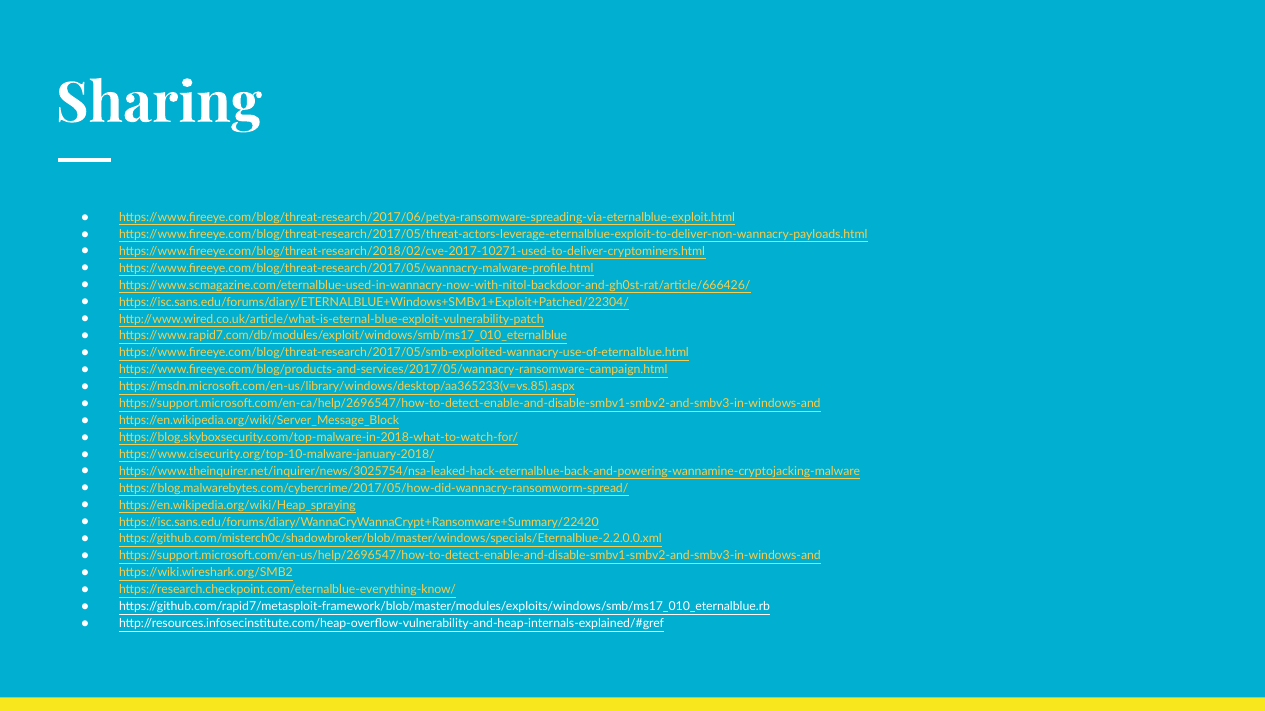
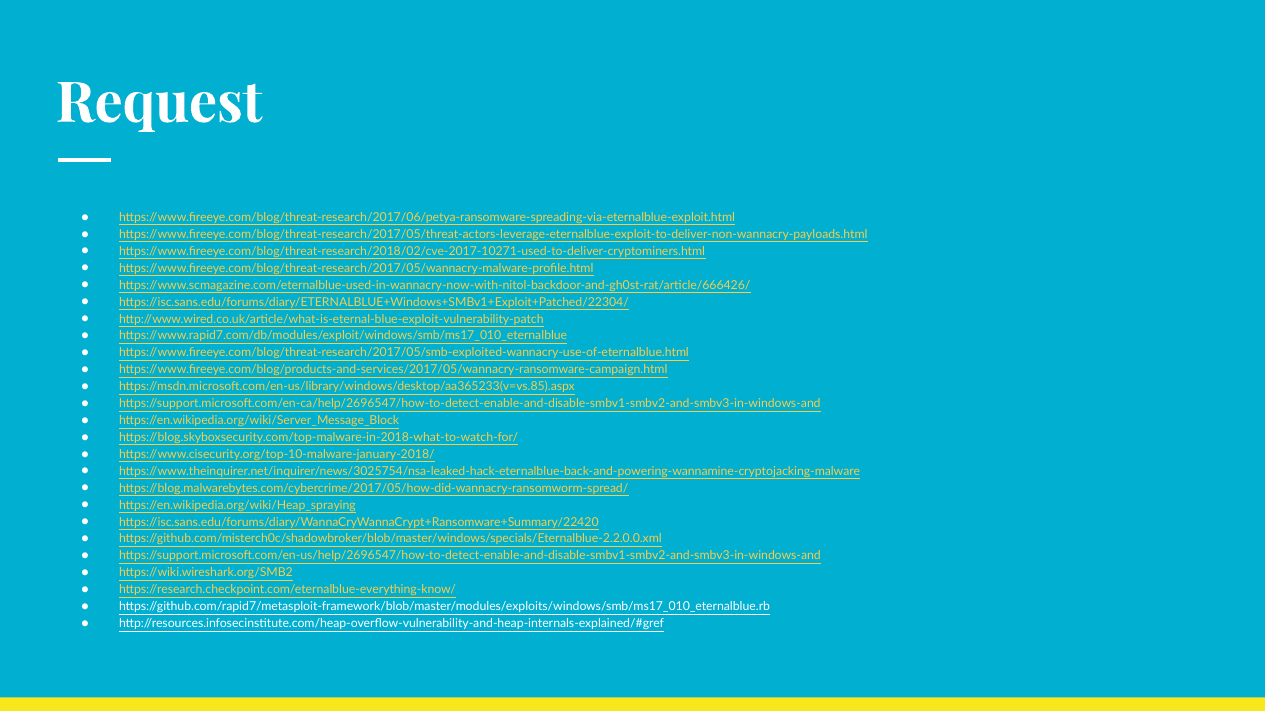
Sharing: Sharing -> Request
